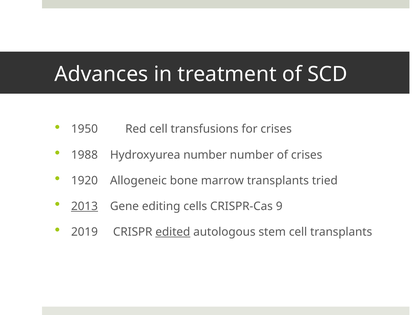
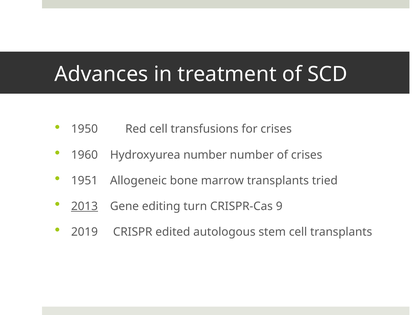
1988: 1988 -> 1960
1920: 1920 -> 1951
cells: cells -> turn
edited underline: present -> none
